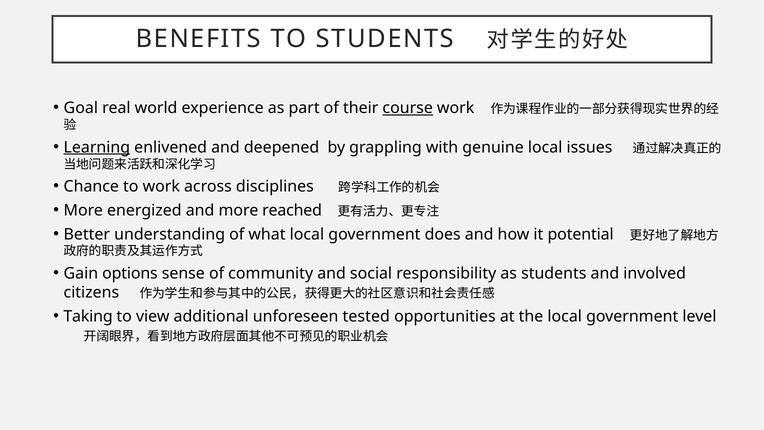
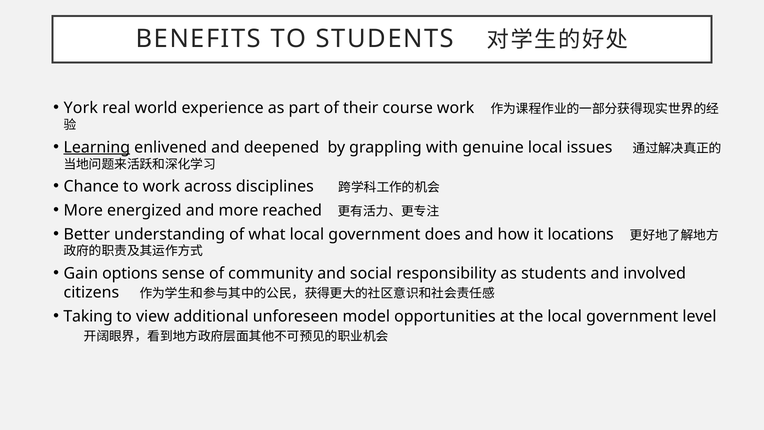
Goal: Goal -> York
course underline: present -> none
potential: potential -> locations
tested: tested -> model
